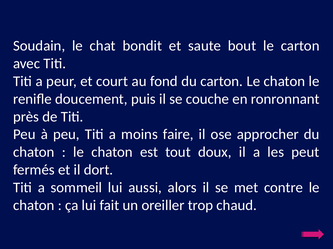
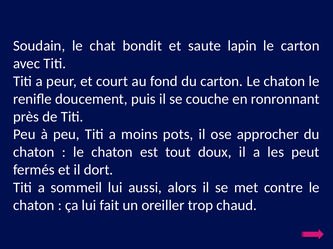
bout: bout -> lapin
faire: faire -> pots
